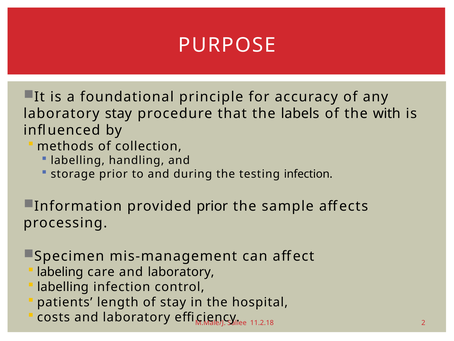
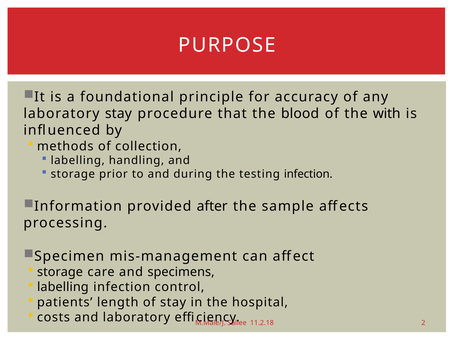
labels: labels -> blood
provided prior: prior -> after
labeling at (60, 272): labeling -> storage
care and laboratory: laboratory -> specimens
